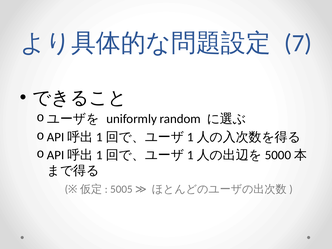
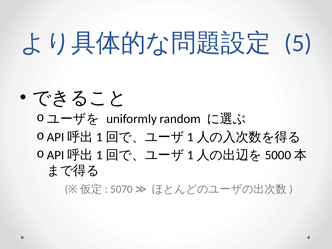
7: 7 -> 5
5005: 5005 -> 5070
